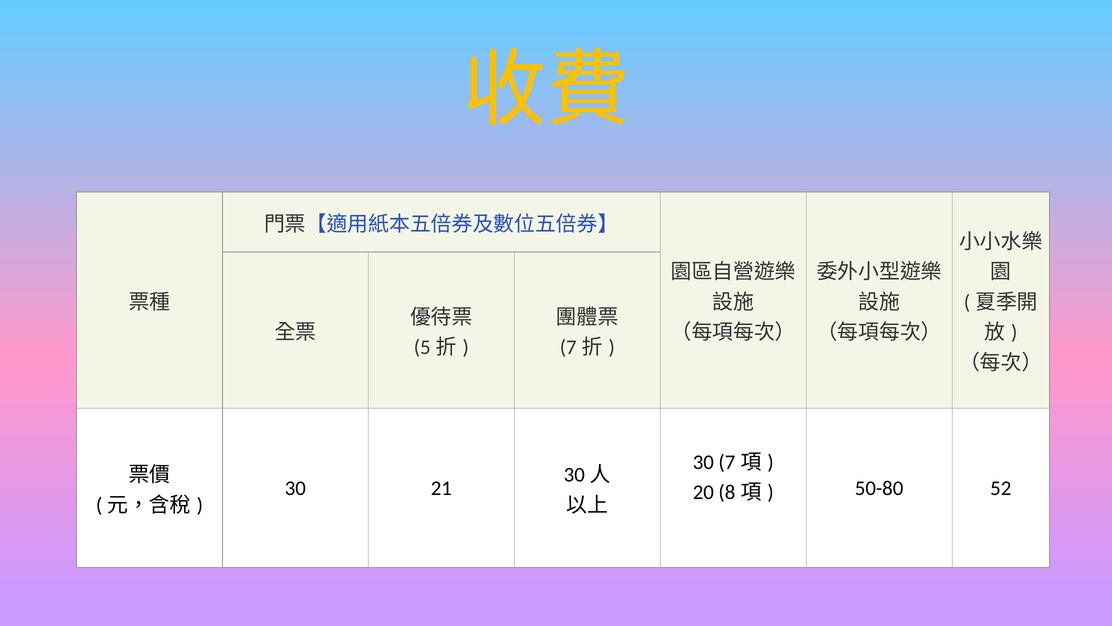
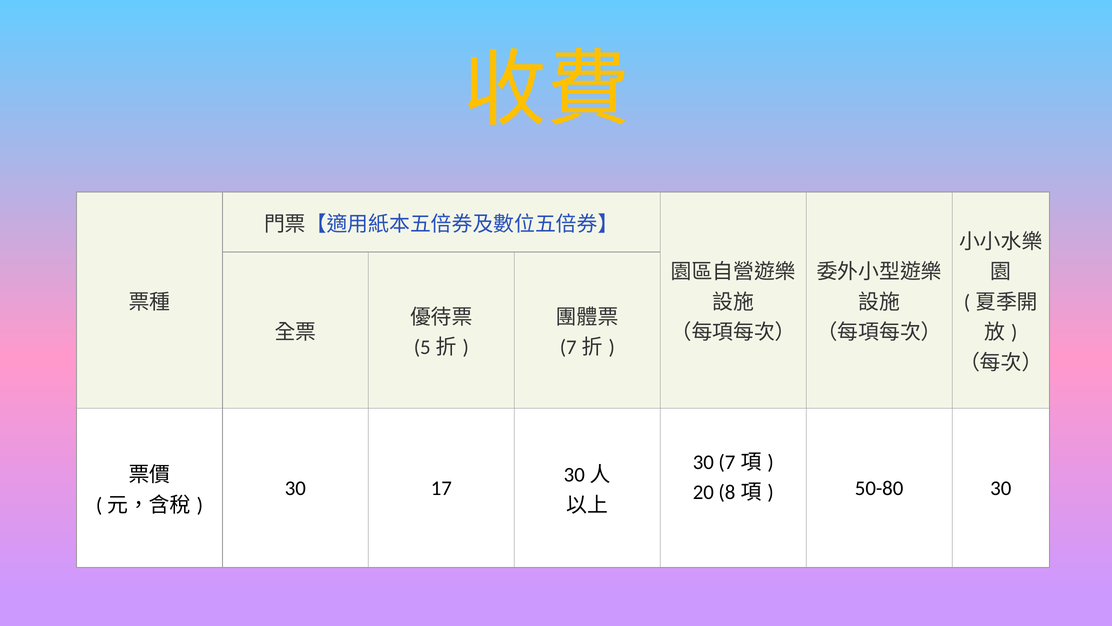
21: 21 -> 17
50-80 52: 52 -> 30
